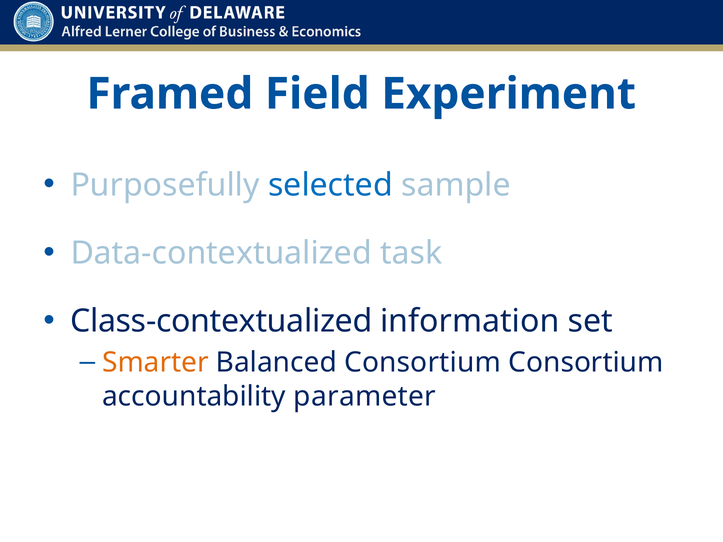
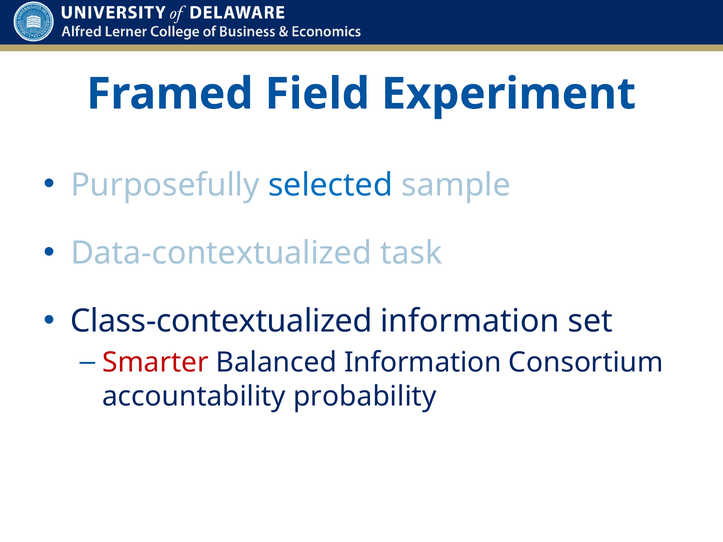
Smarter colour: orange -> red
Balanced Consortium: Consortium -> Information
parameter: parameter -> probability
